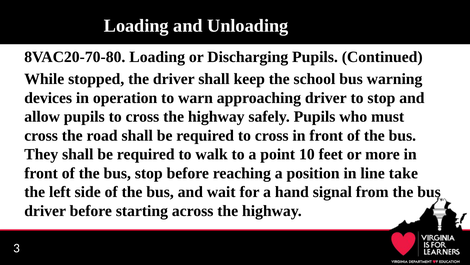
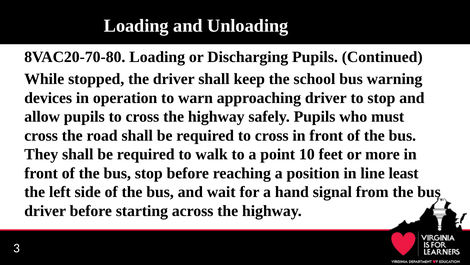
take: take -> least
